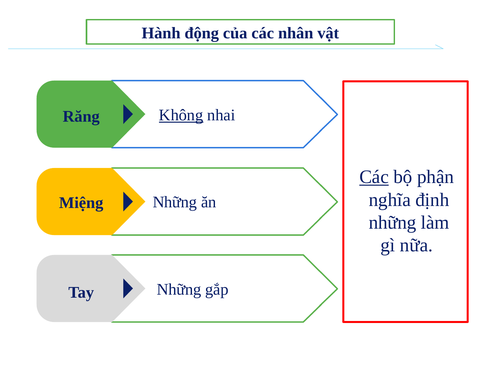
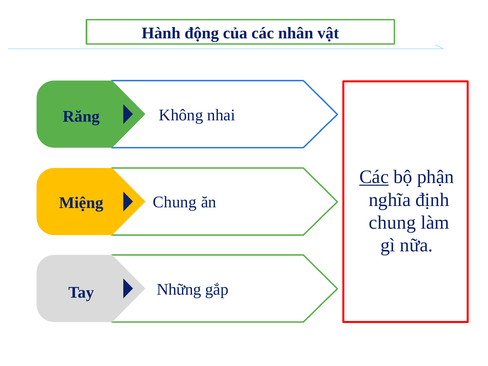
Không underline: present -> none
Những at (175, 202): Những -> Chung
những at (393, 223): những -> chung
